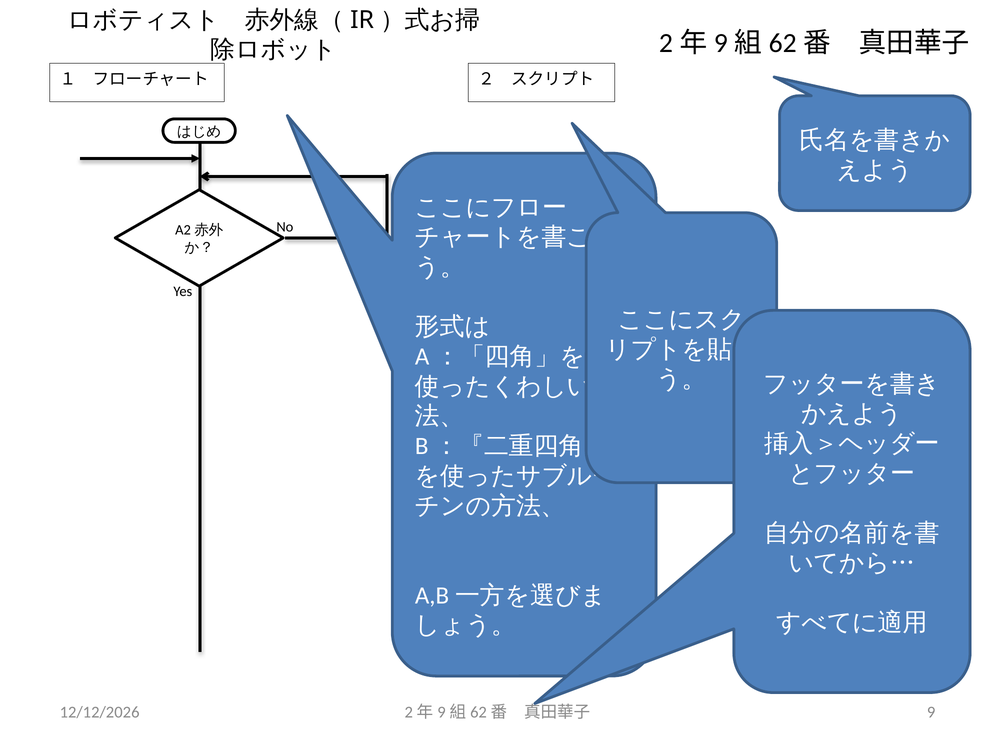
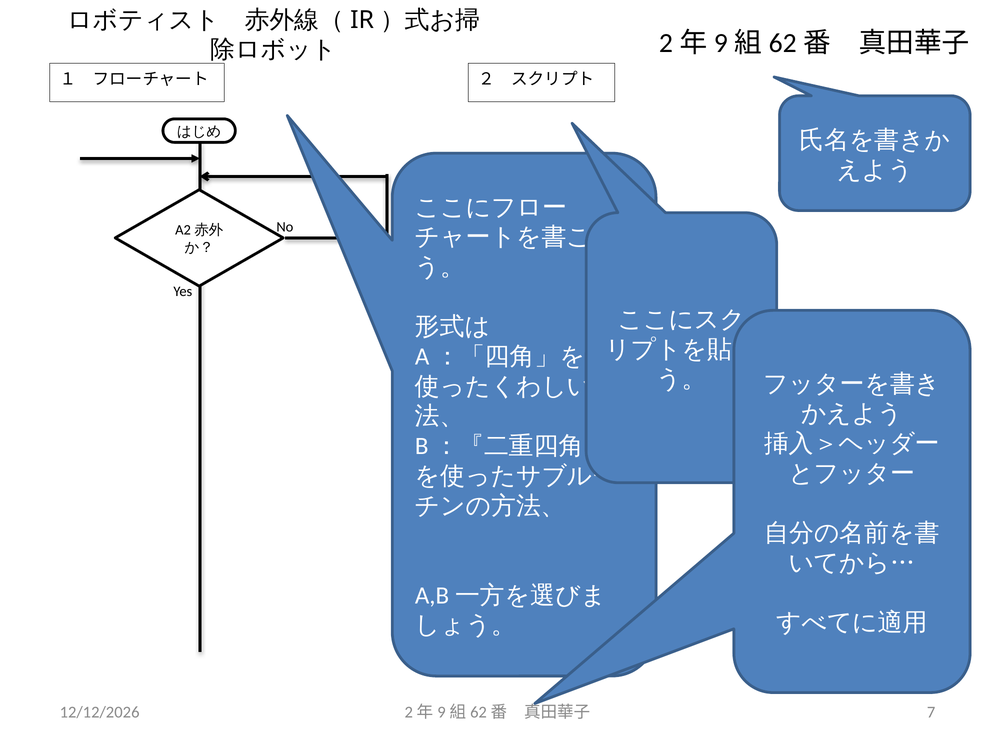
9: 9 -> 7
